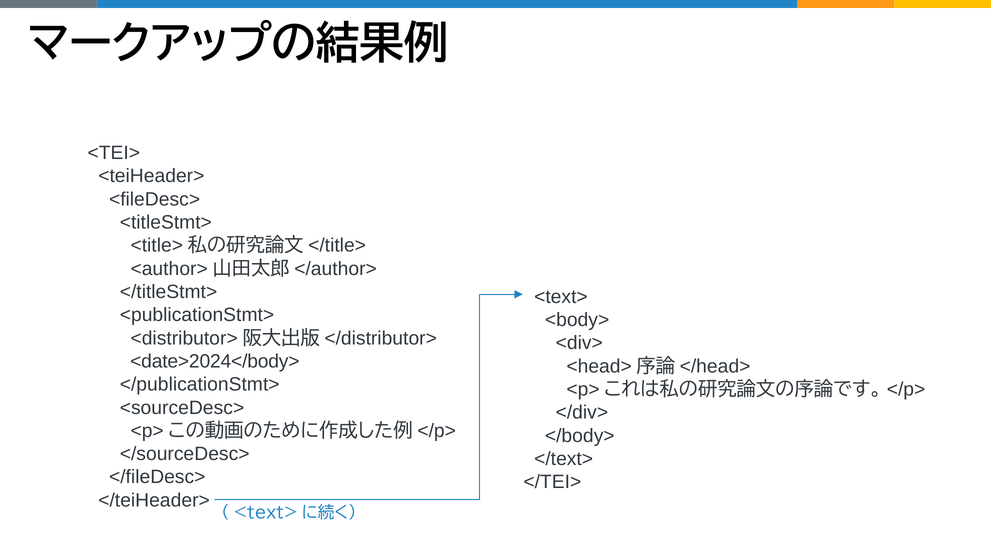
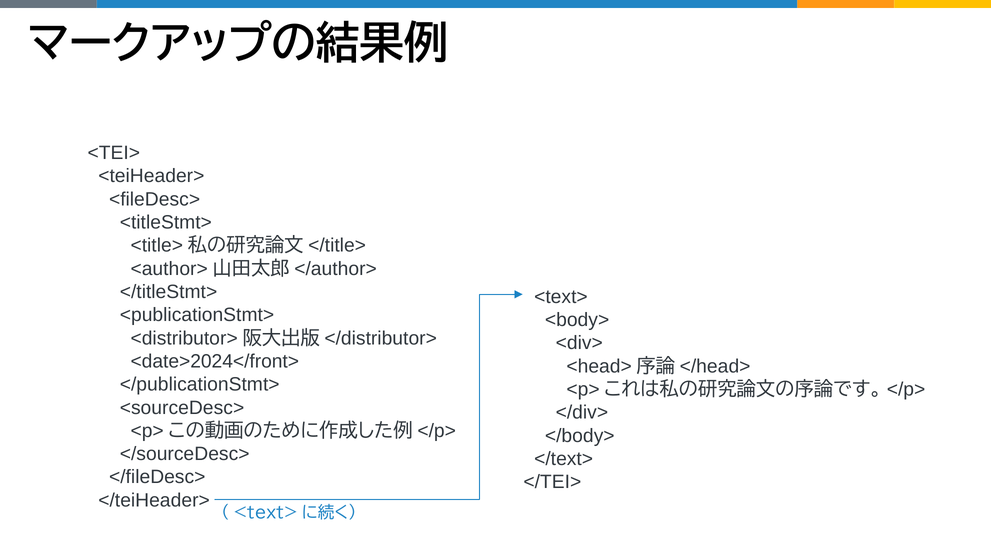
<date>2024</body>: <date>2024</body> -> <date>2024</front>
